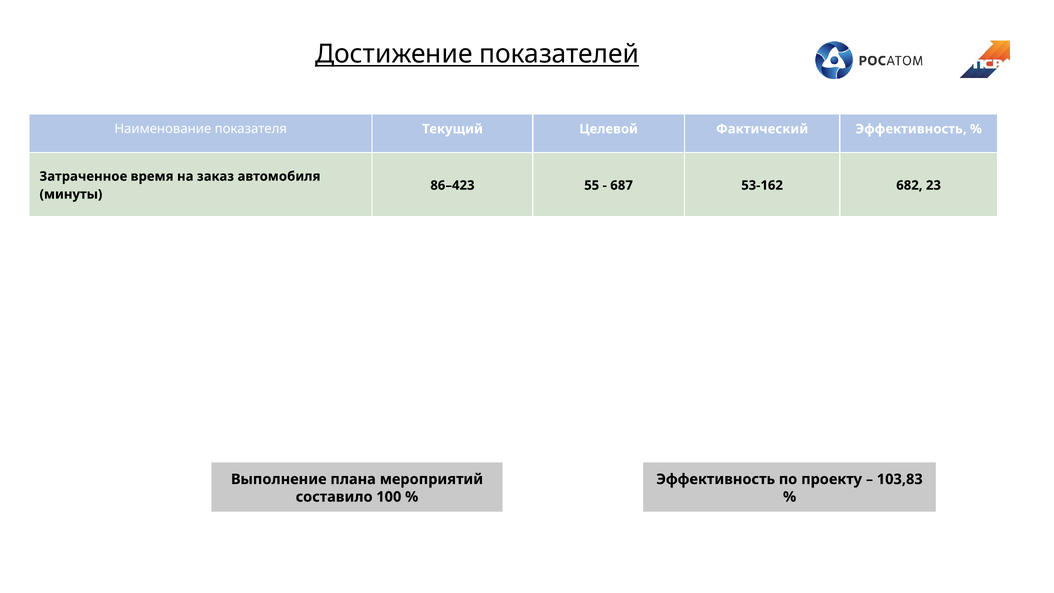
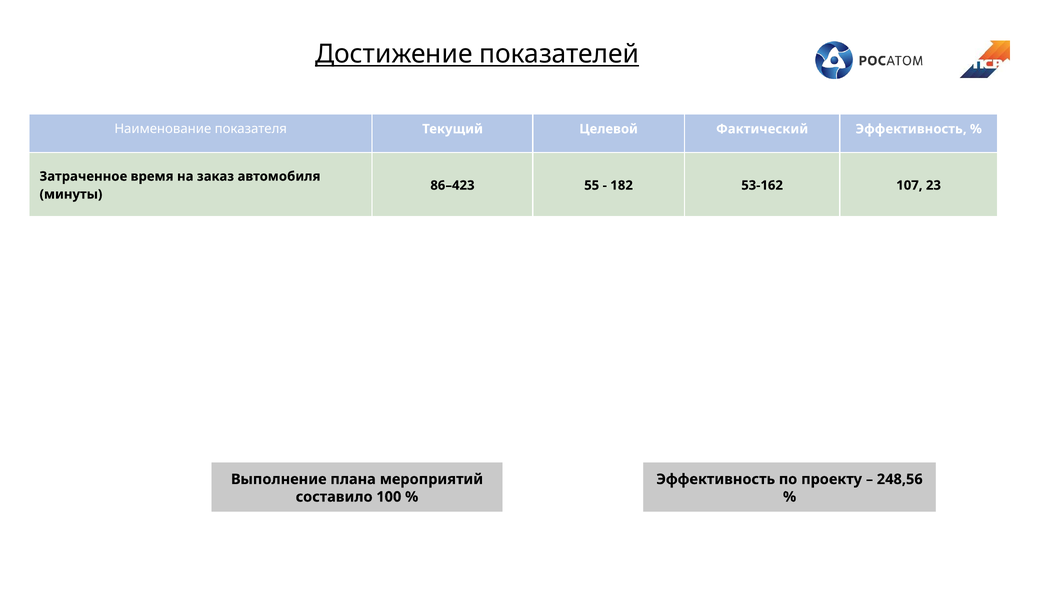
687: 687 -> 182
682: 682 -> 107
103,83: 103,83 -> 248,56
